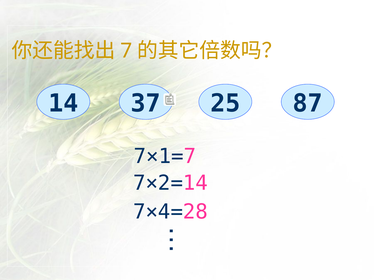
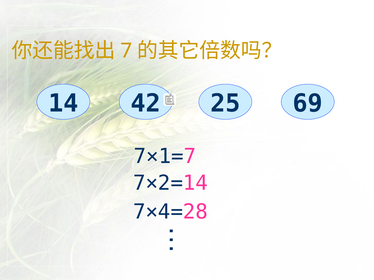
37: 37 -> 42
87: 87 -> 69
